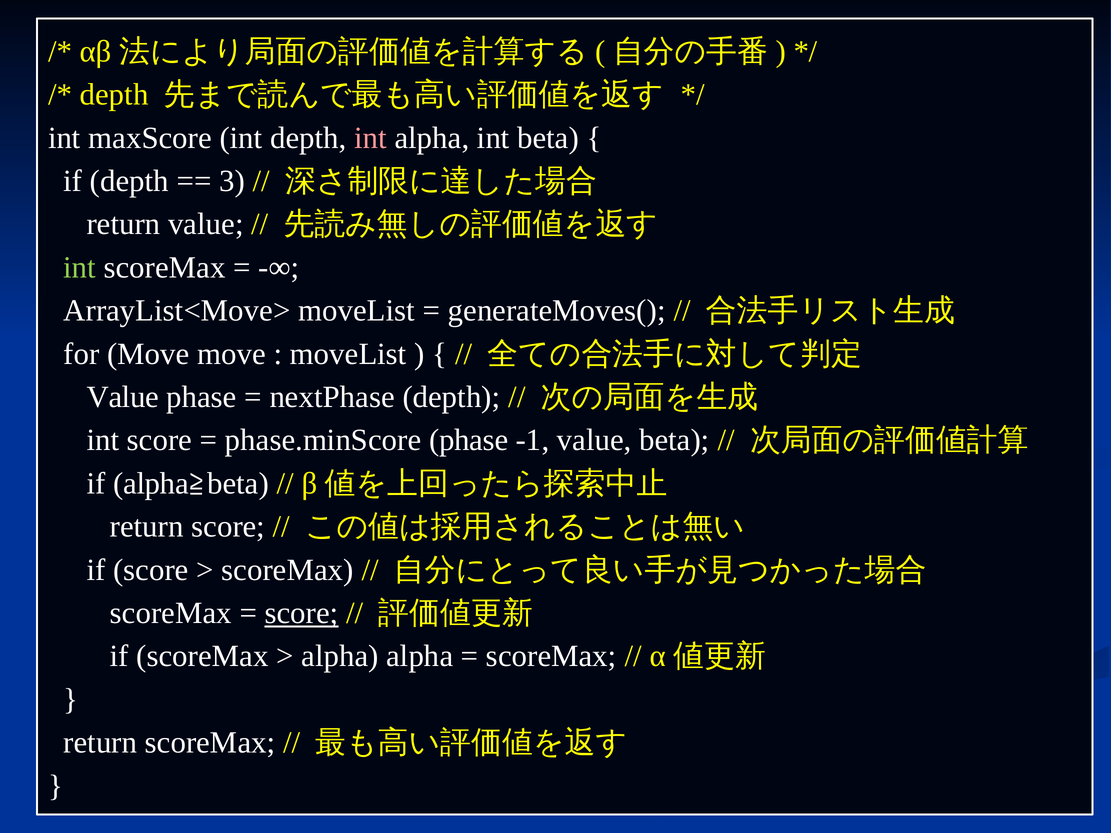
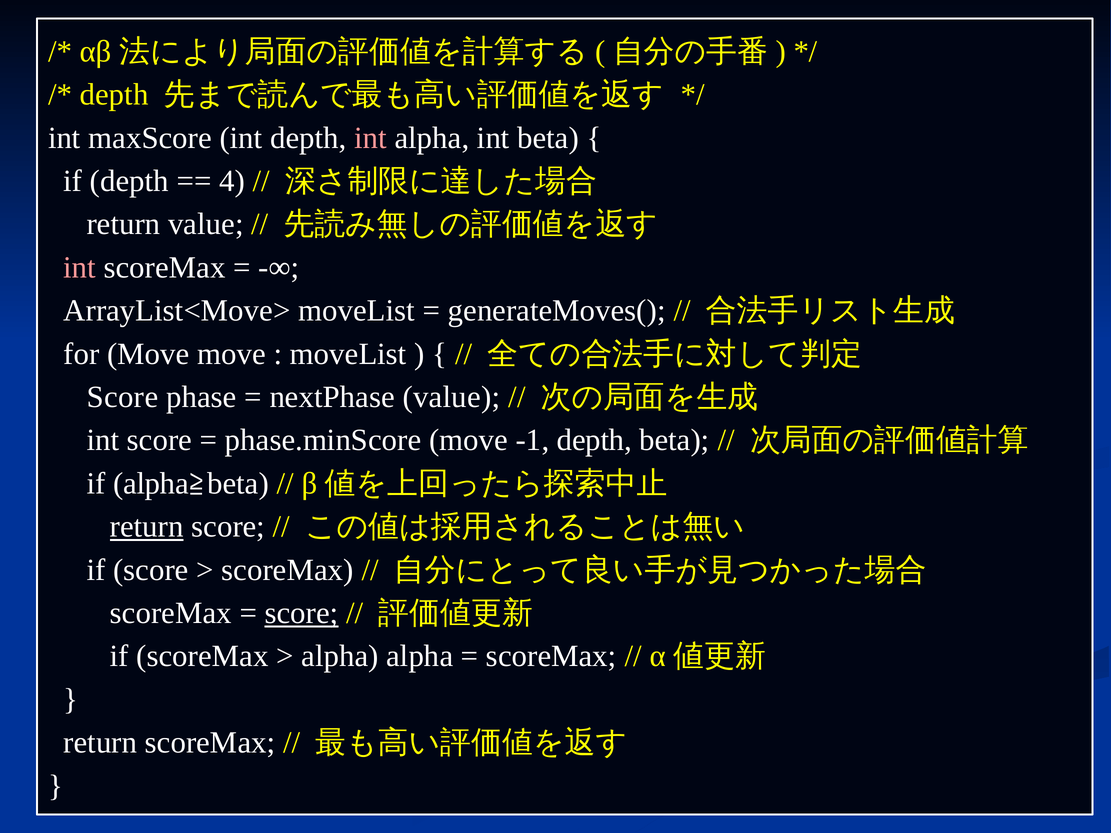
3: 3 -> 4
int at (80, 268) colour: light green -> pink
Value at (123, 397): Value -> Score
nextPhase depth: depth -> value
phase.minScore phase: phase -> move
-1 value: value -> depth
return at (147, 527) underline: none -> present
